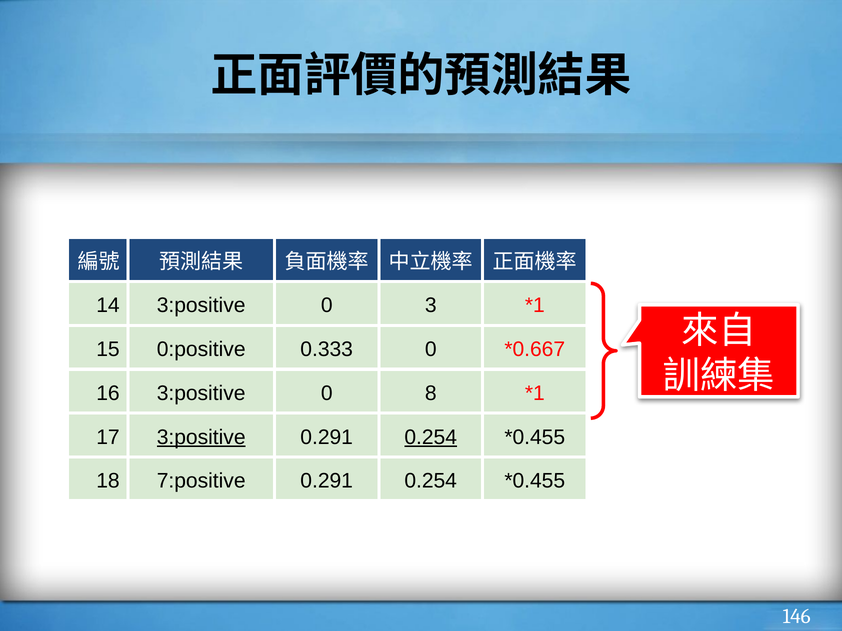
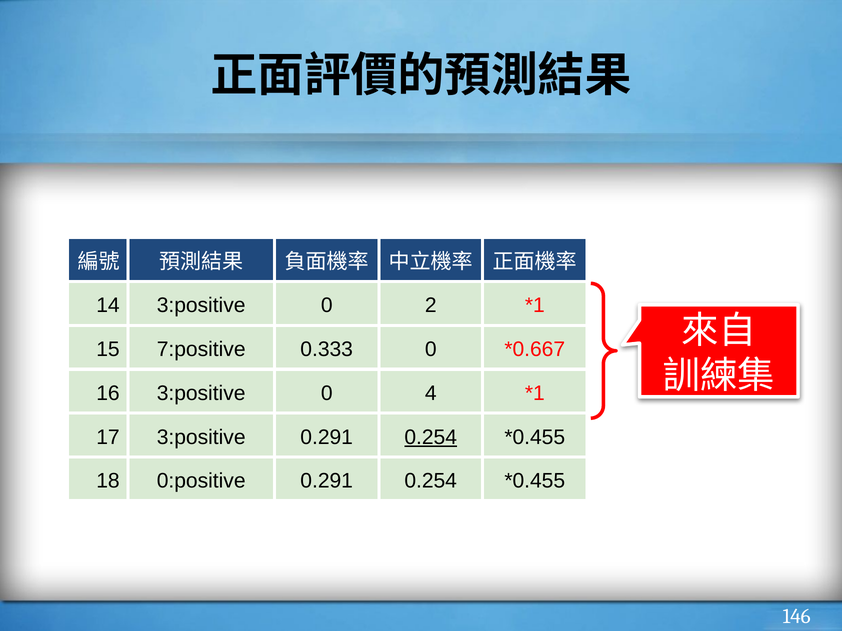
3: 3 -> 2
0:positive: 0:positive -> 7:positive
8: 8 -> 4
3:positive at (201, 437) underline: present -> none
7:positive: 7:positive -> 0:positive
